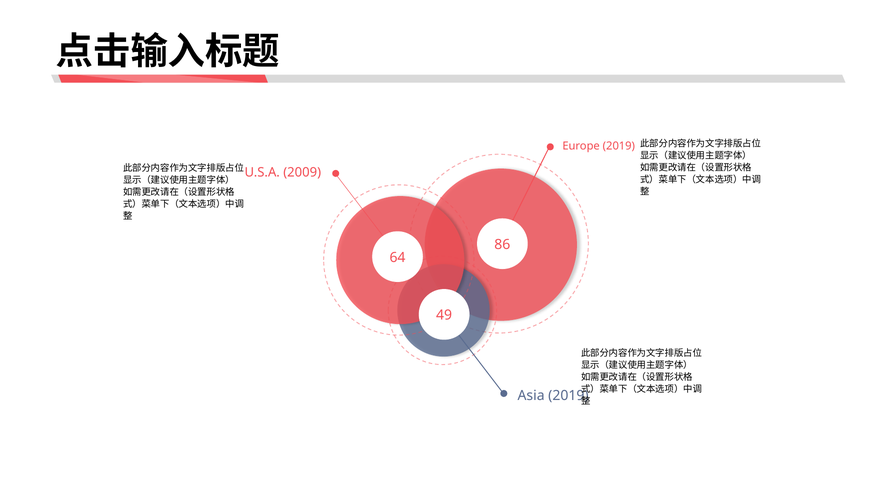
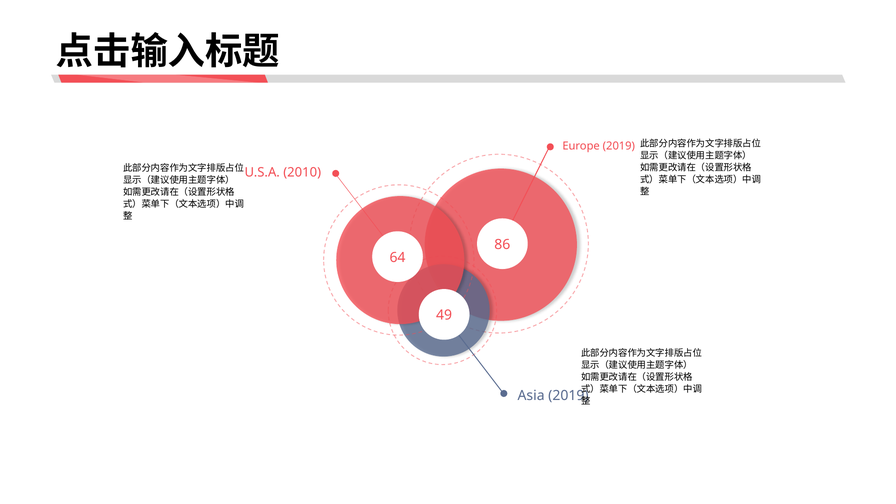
2009: 2009 -> 2010
